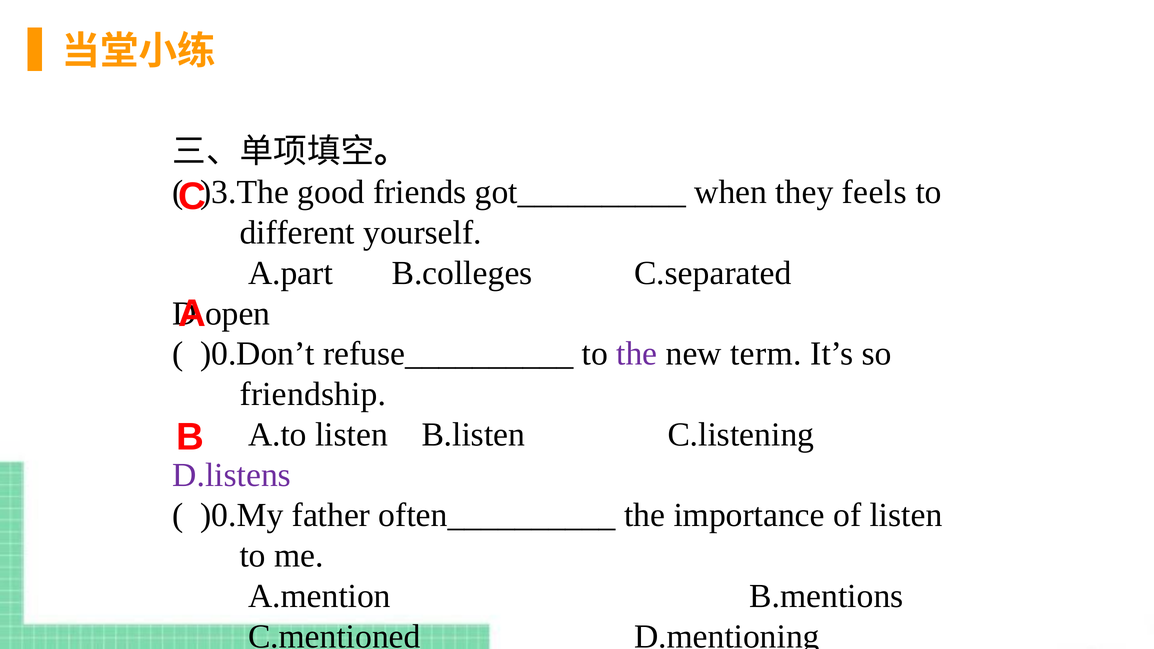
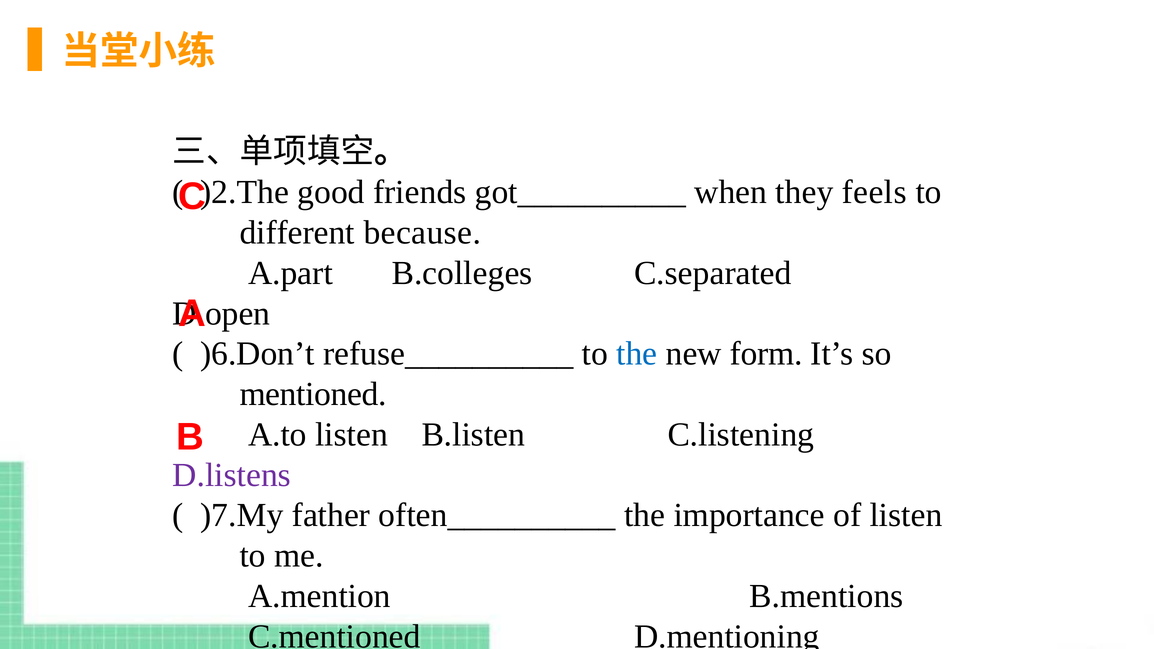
)3.The: )3.The -> )2.The
yourself: yourself -> because
)0.Don’t: )0.Don’t -> )6.Don’t
the at (637, 354) colour: purple -> blue
term: term -> form
friendship: friendship -> mentioned
)0.My: )0.My -> )7.My
